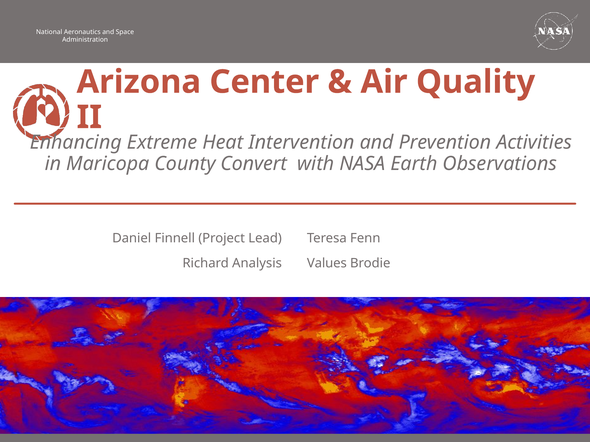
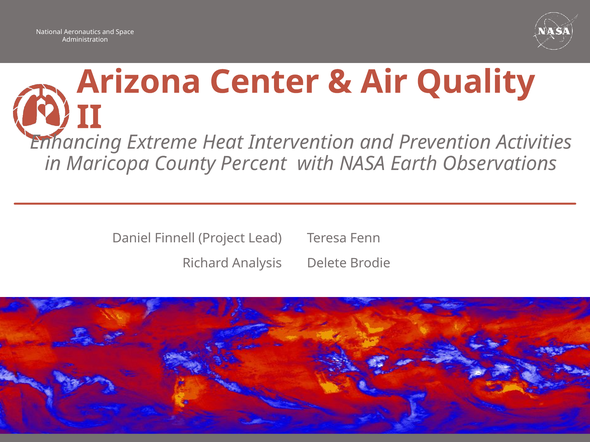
Convert: Convert -> Percent
Values: Values -> Delete
